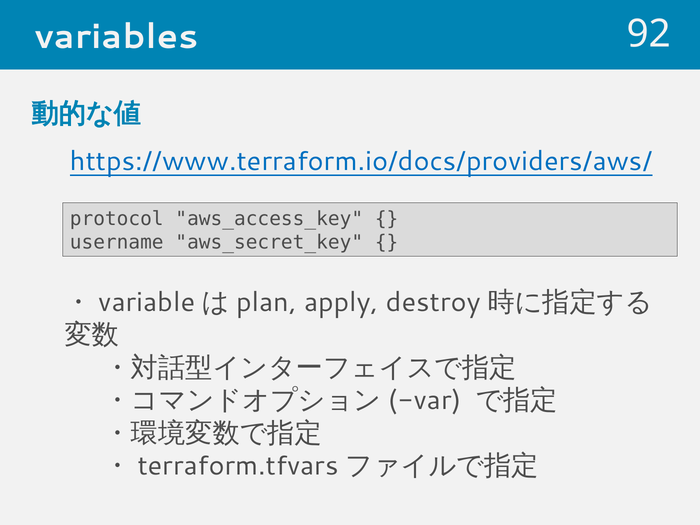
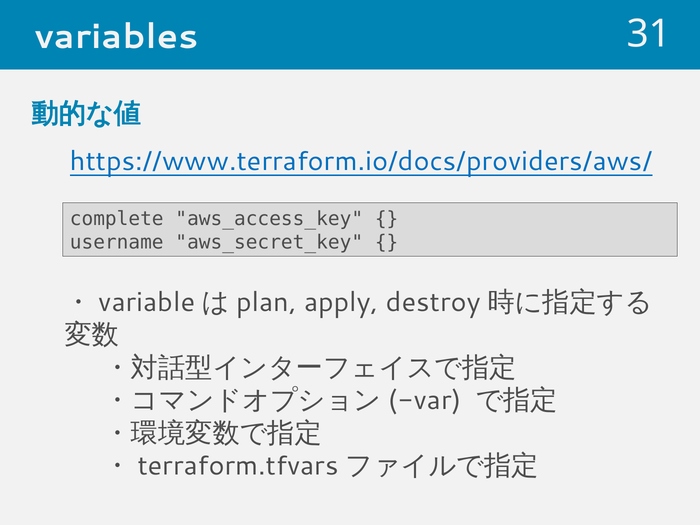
92: 92 -> 31
protocol: protocol -> complete
